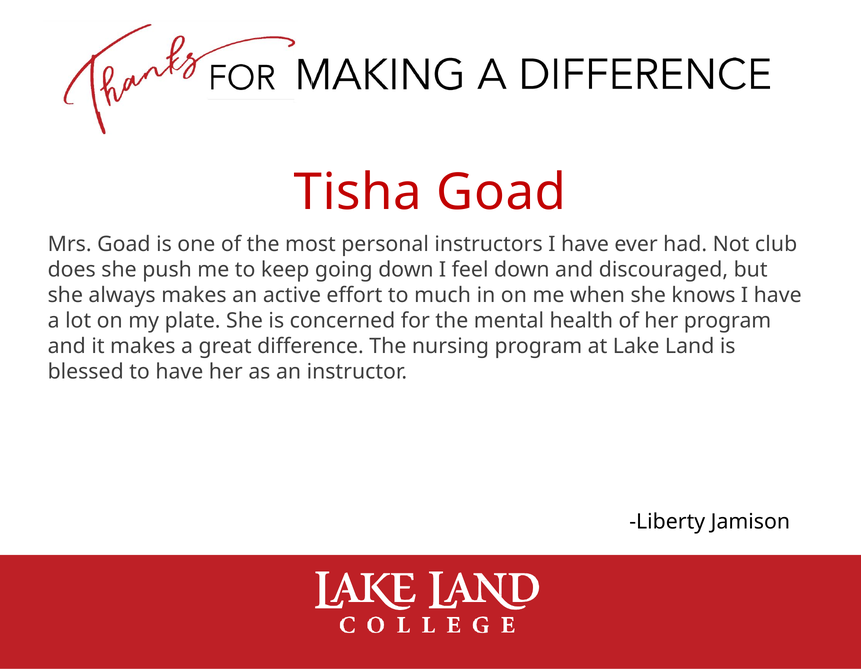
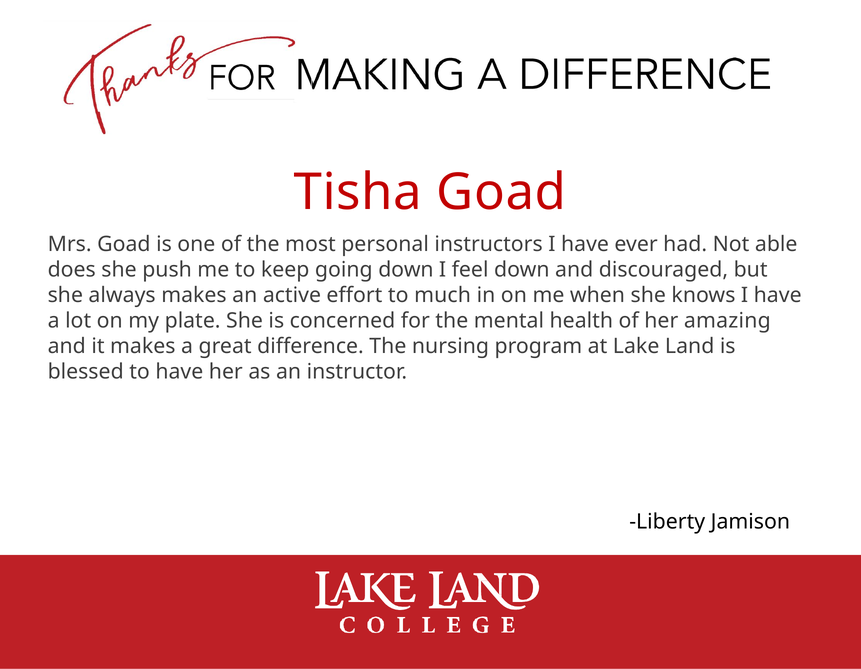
club: club -> able
her program: program -> amazing
